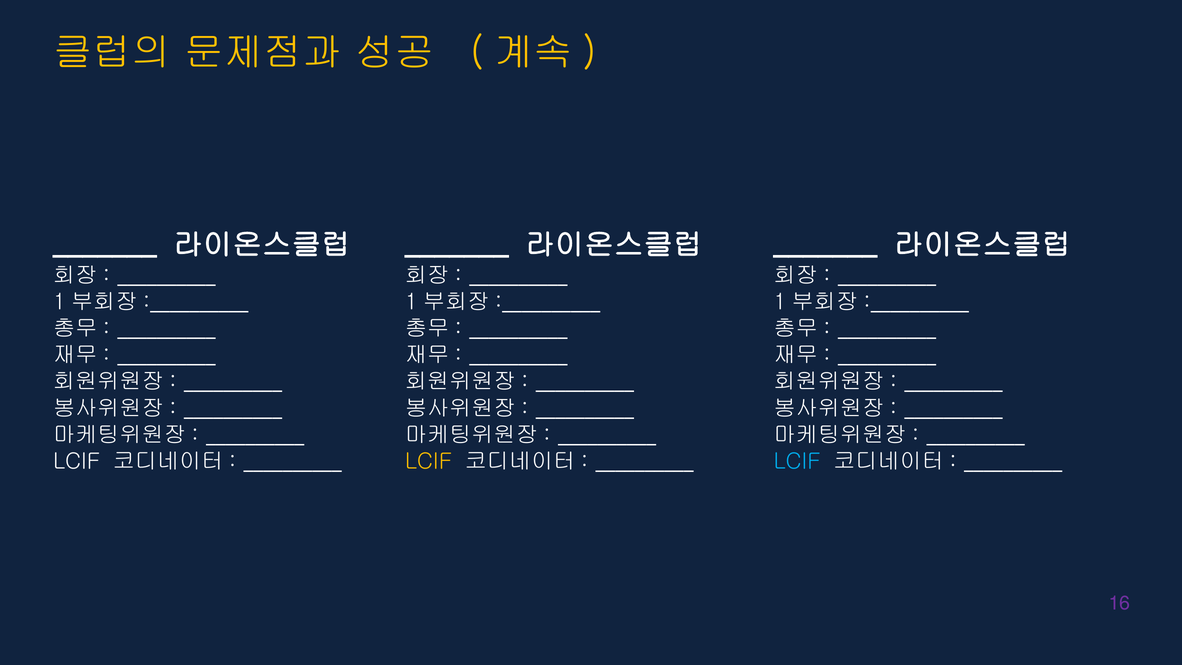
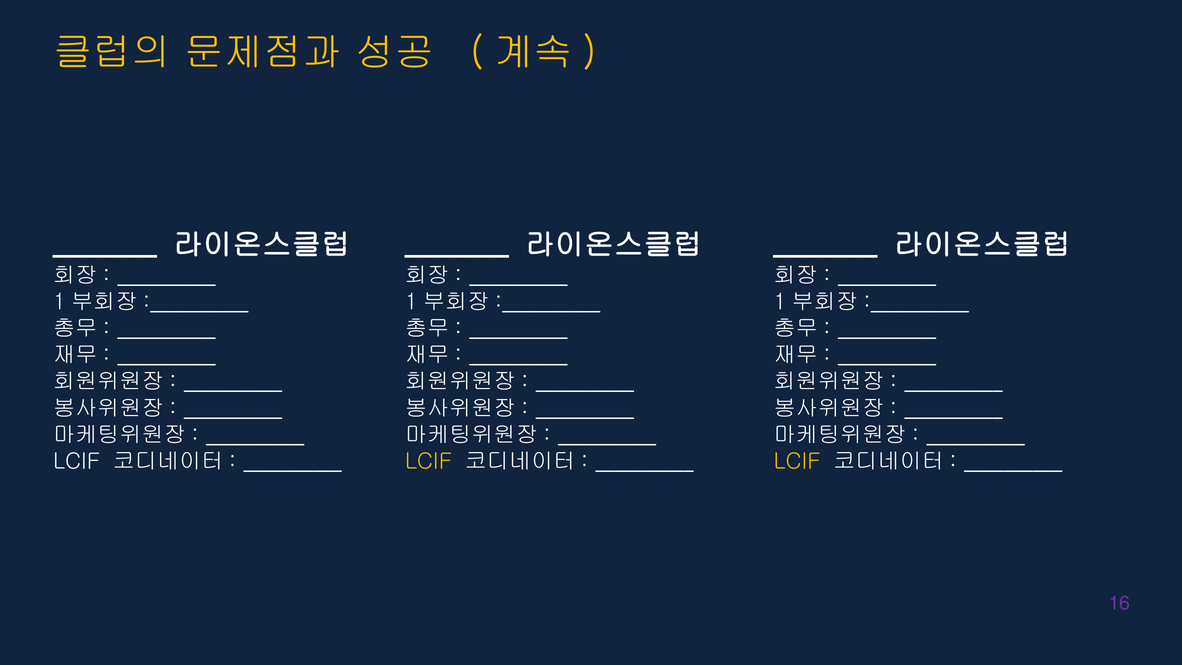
LCIF at (797, 461) colour: light blue -> yellow
